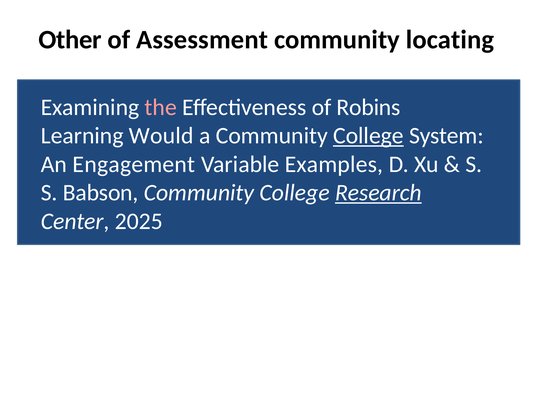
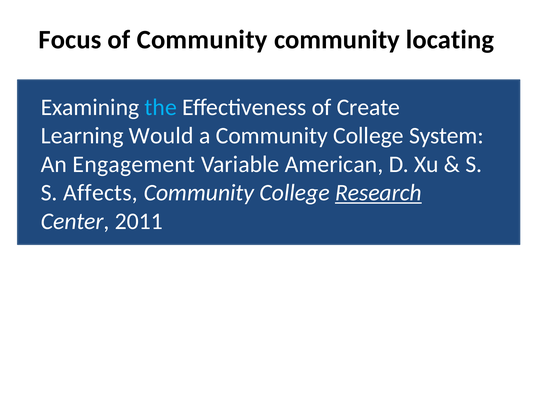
Other: Other -> Focus
of Assessment: Assessment -> Community
the colour: pink -> light blue
Robins: Robins -> Create
College at (368, 136) underline: present -> none
Examples: Examples -> American
Babson: Babson -> Affects
2025: 2025 -> 2011
